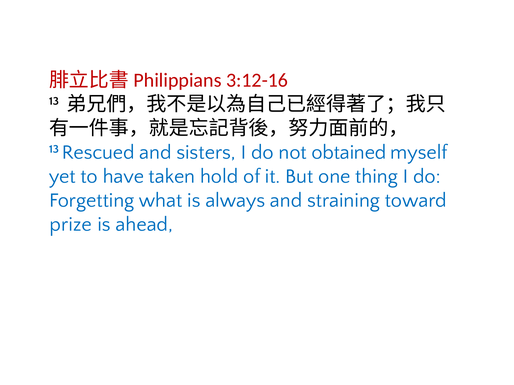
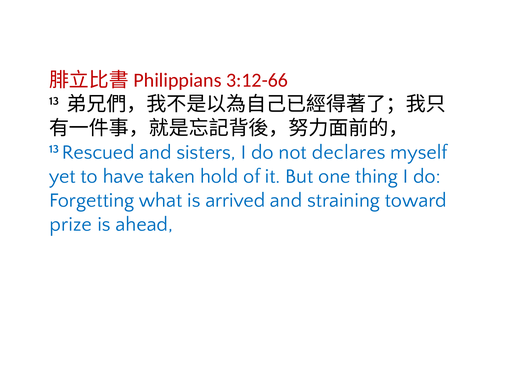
3:12-16: 3:12-16 -> 3:12-66
obtained: obtained -> declares
always: always -> arrived
